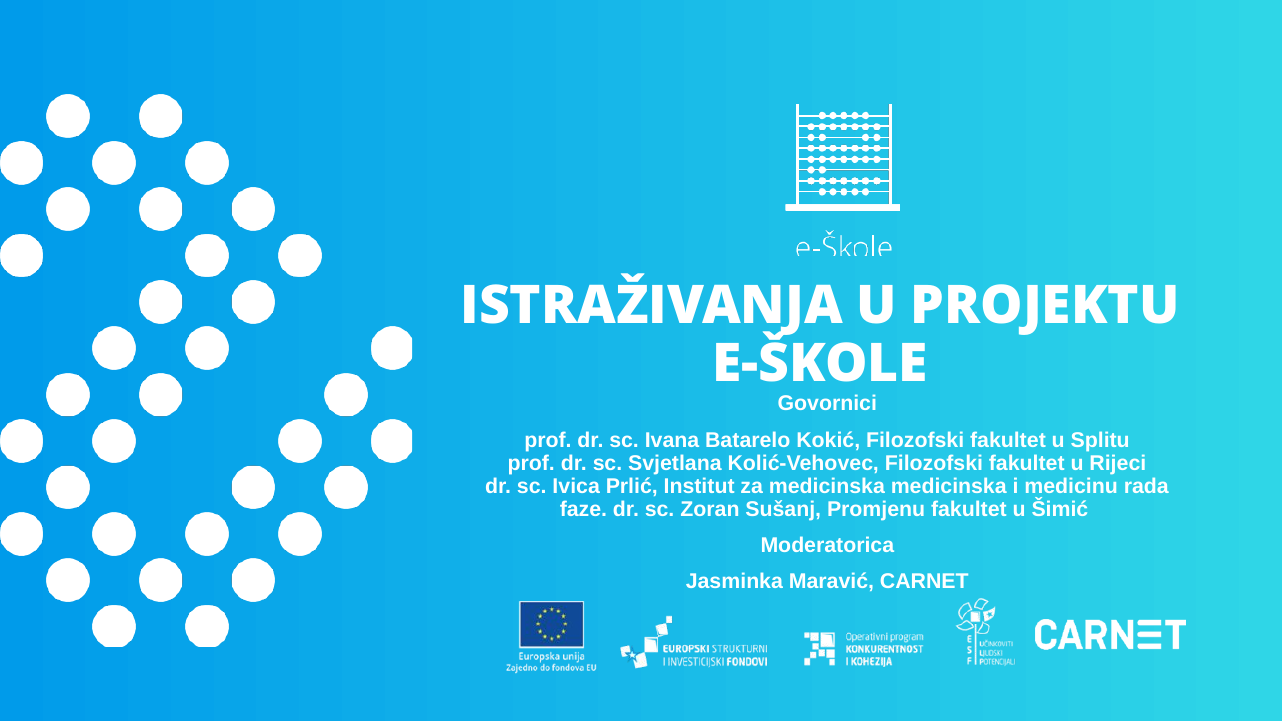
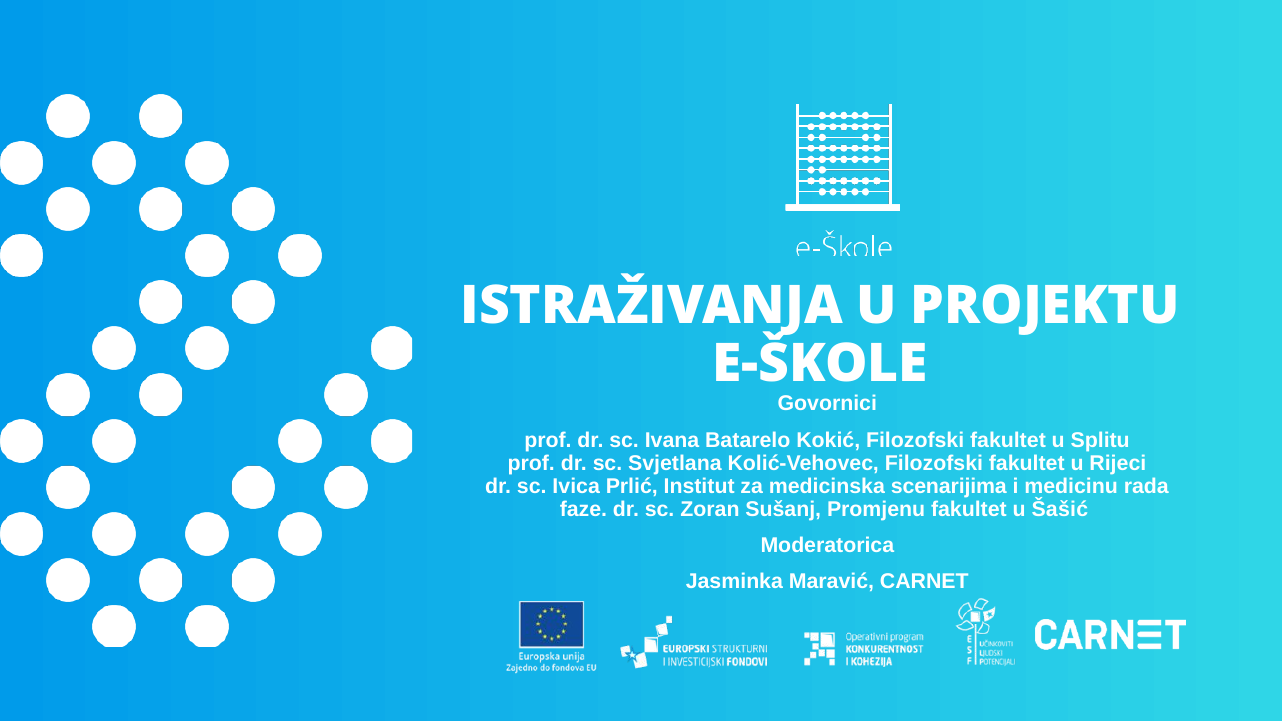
medicinska medicinska: medicinska -> scenarijima
Šimić: Šimić -> Šašić
